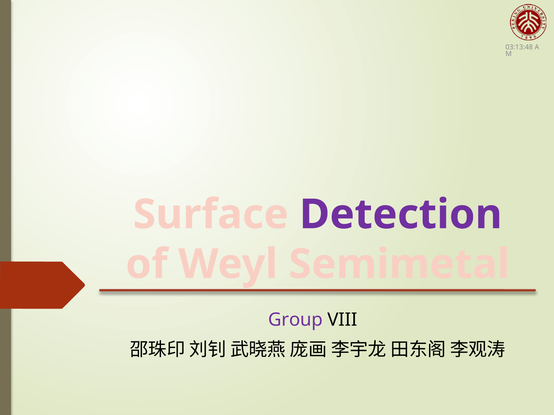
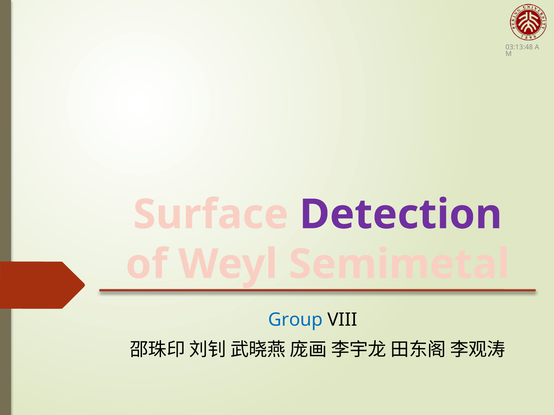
Group colour: purple -> blue
